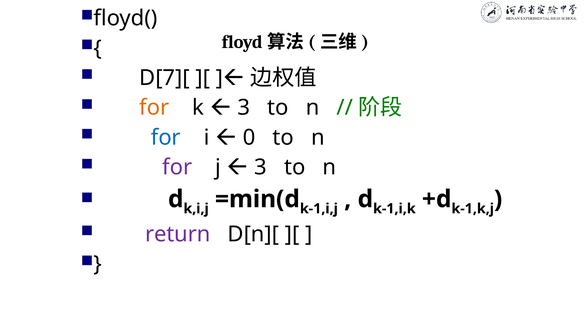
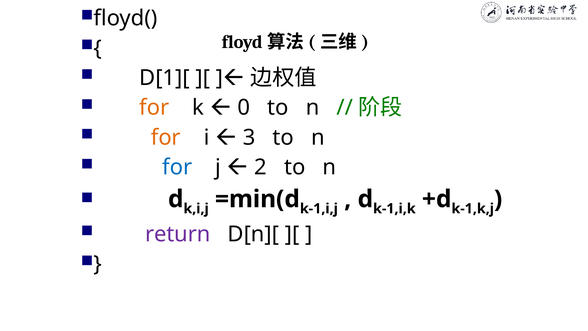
D[7][: D[7][ -> D[1][
3 at (244, 108): 3 -> 0
for at (166, 137) colour: blue -> orange
0: 0 -> 3
for at (177, 167) colour: purple -> blue
3 at (261, 167): 3 -> 2
